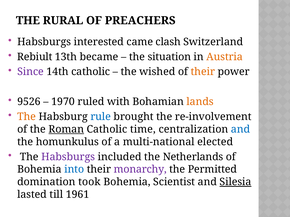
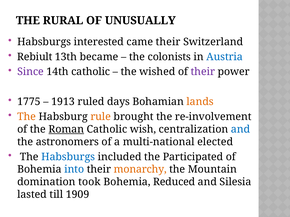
PREACHERS: PREACHERS -> UNUSUALLY
came clash: clash -> their
situation: situation -> colonists
Austria colour: orange -> blue
their at (203, 72) colour: orange -> purple
9526: 9526 -> 1775
1970: 1970 -> 1913
with: with -> days
rule colour: blue -> orange
time: time -> wish
homunkulus: homunkulus -> astronomers
Habsburgs at (68, 157) colour: purple -> blue
Netherlands: Netherlands -> Participated
monarchy colour: purple -> orange
Permitted: Permitted -> Mountain
Scientist: Scientist -> Reduced
Silesia underline: present -> none
1961: 1961 -> 1909
